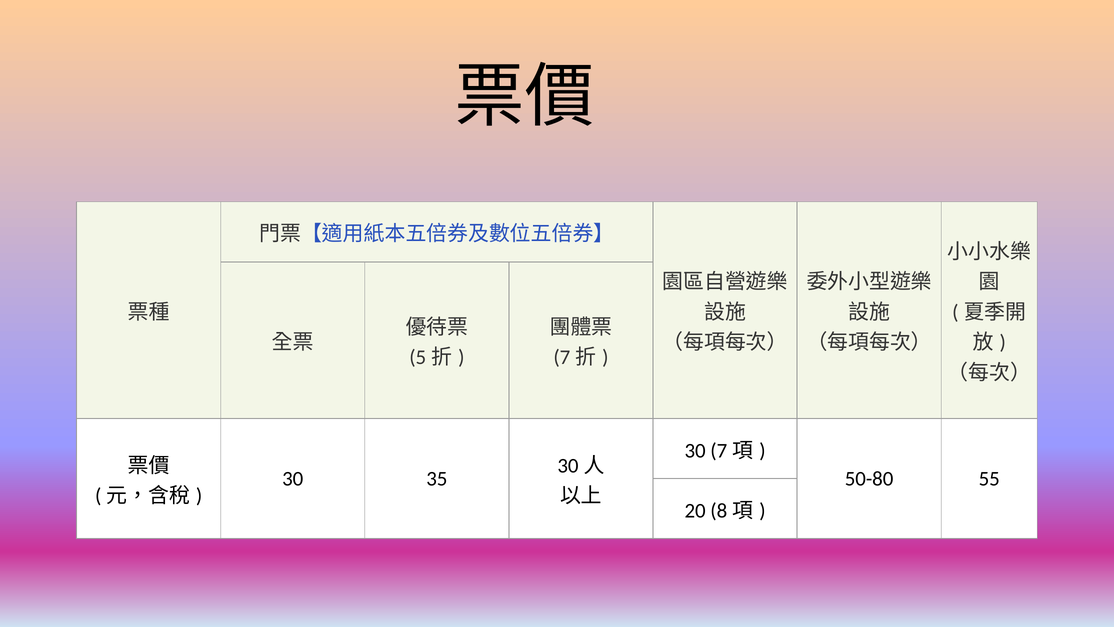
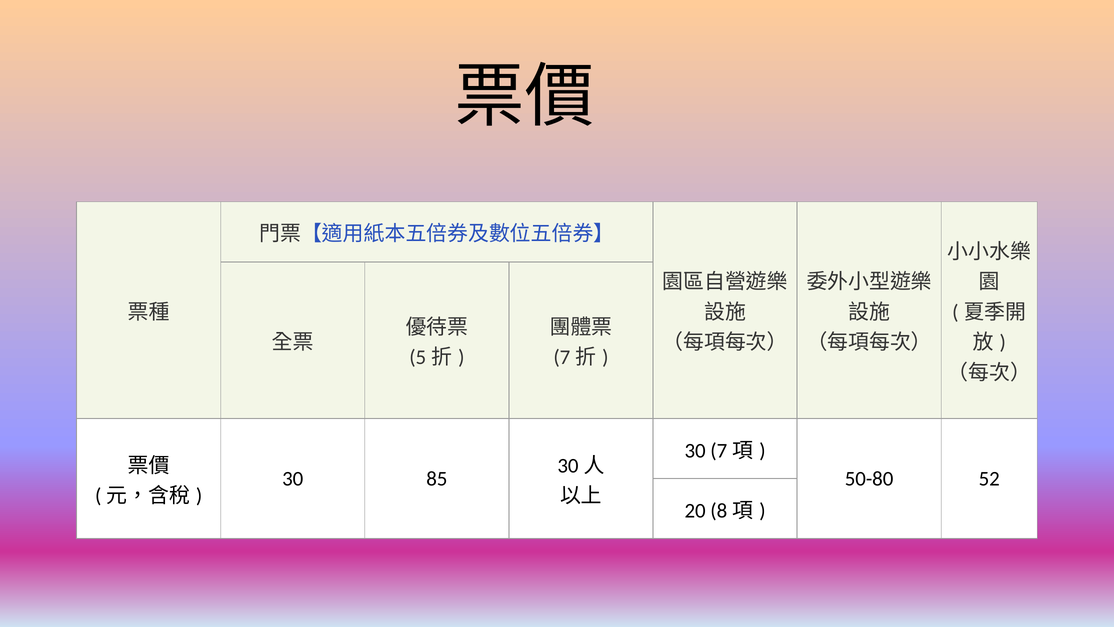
35: 35 -> 85
55: 55 -> 52
